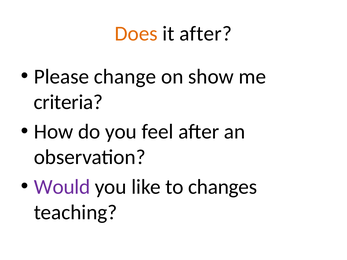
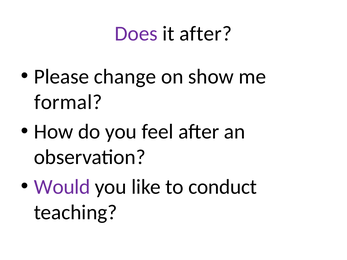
Does colour: orange -> purple
criteria: criteria -> formal
changes: changes -> conduct
